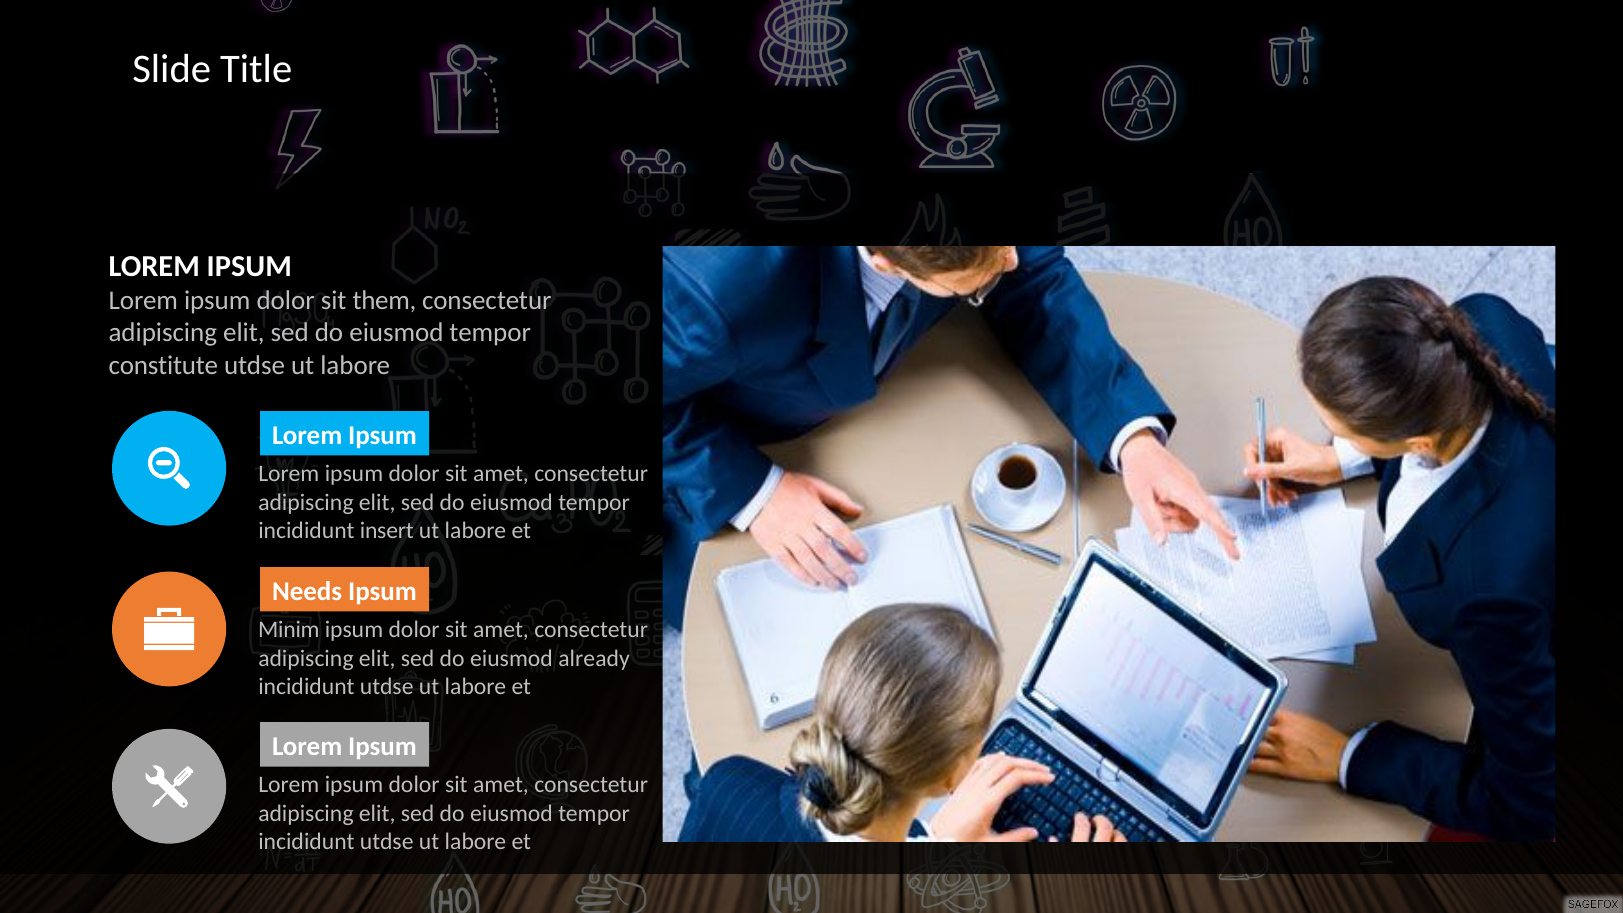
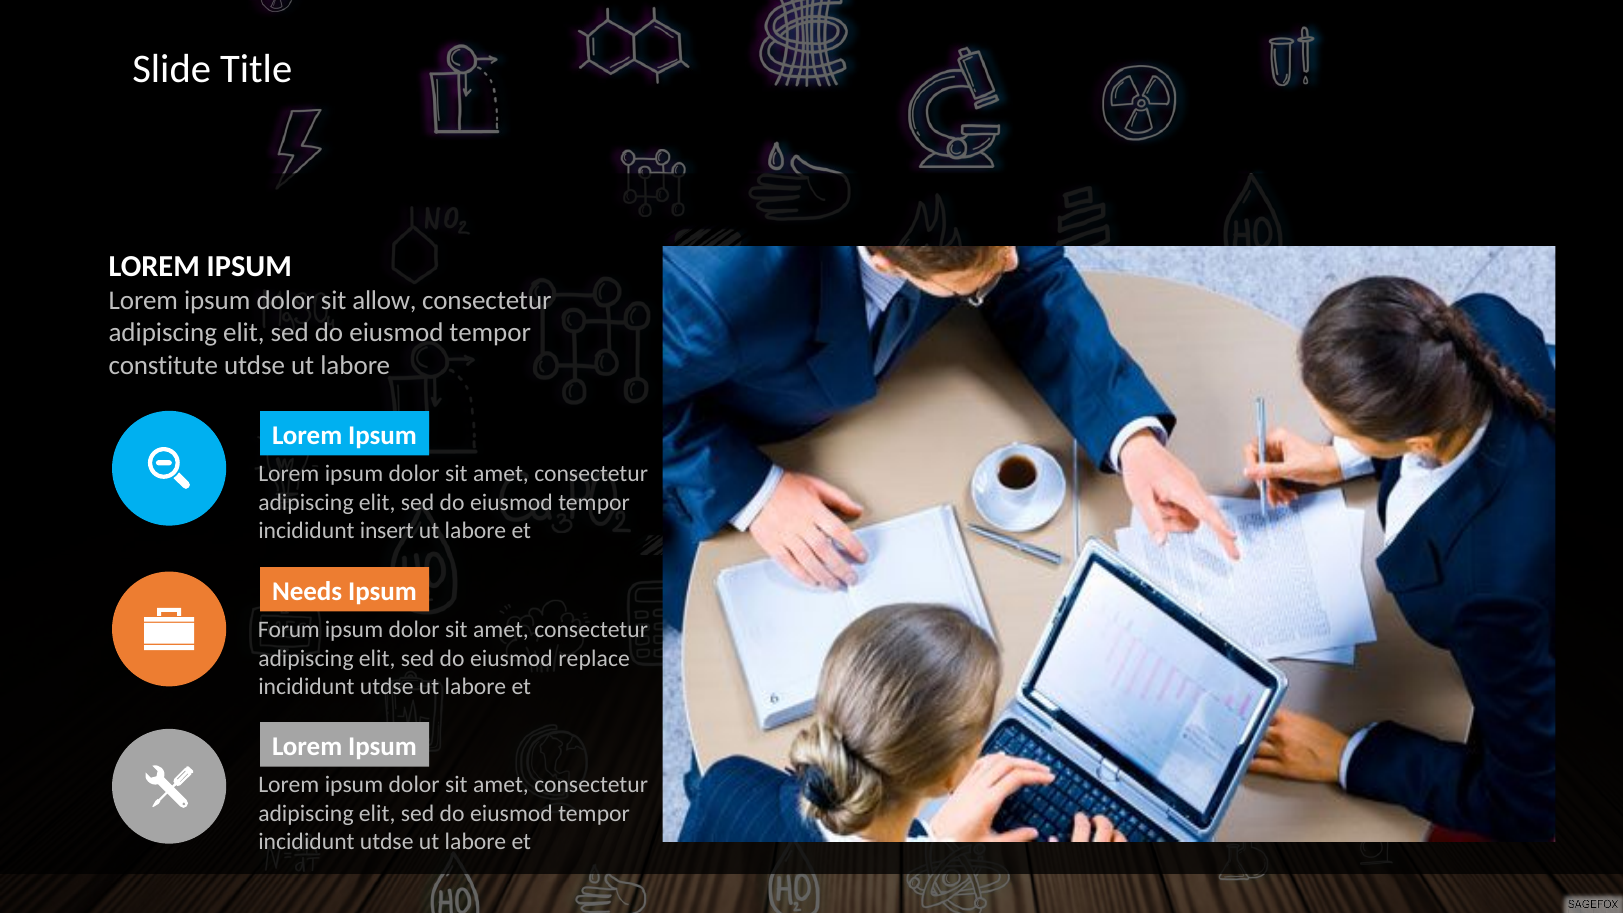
them: them -> allow
Minim: Minim -> Forum
already: already -> replace
